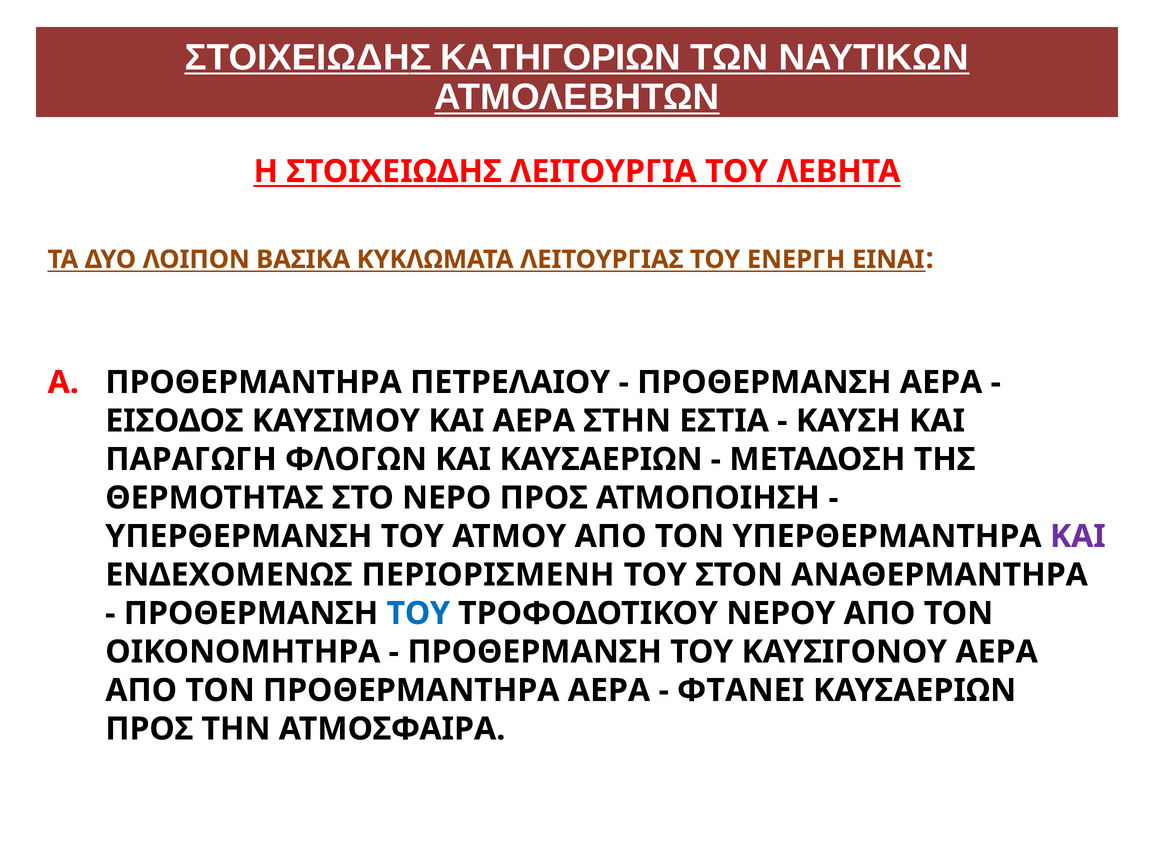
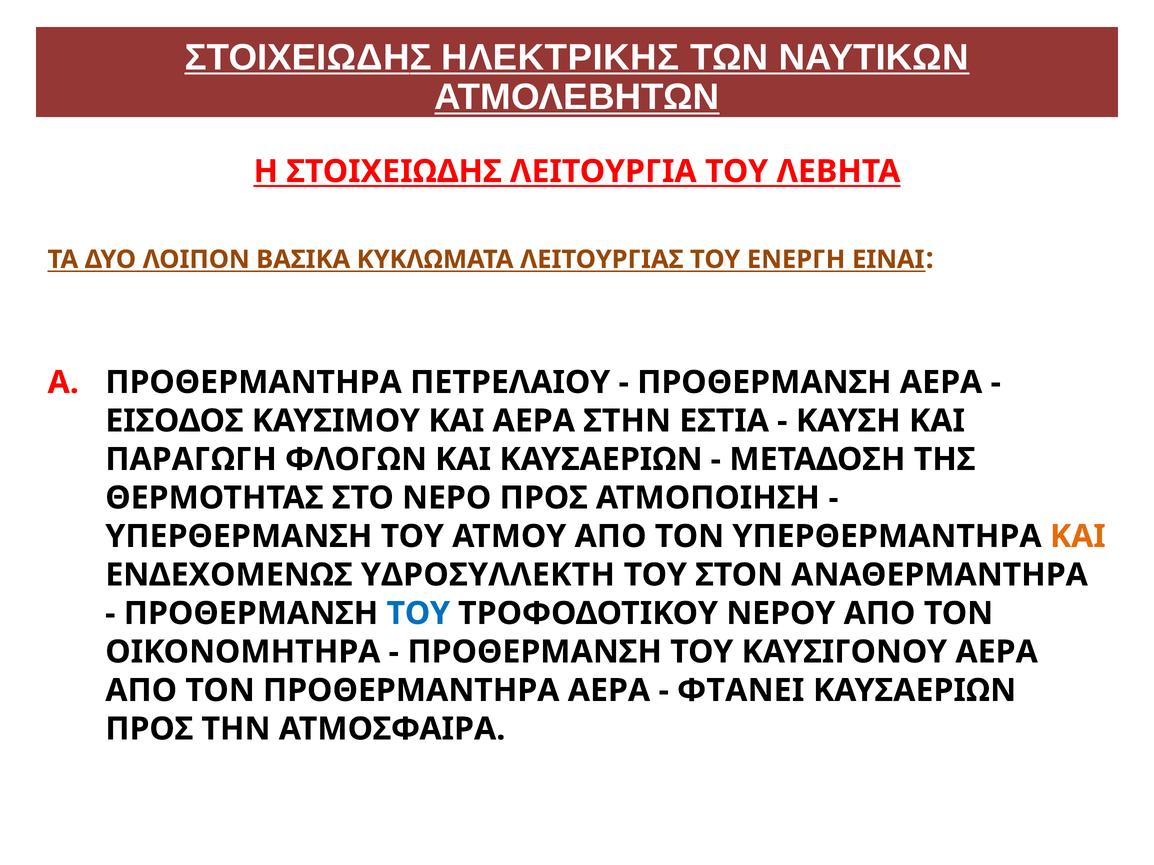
ΚΑΤΗΓΟΡΙΩΝ: ΚΑΤΗΓΟΡΙΩΝ -> ΗΛΕΚΤΡΙΚΗΣ
ΚΑΙ at (1078, 537) colour: purple -> orange
ΠΕΡΙΟΡΙΣΜΕΝΗ: ΠΕΡΙΟΡΙΣΜΕΝΗ -> ΥΔΡΟΣΥΛΛΕΚΤΗ
